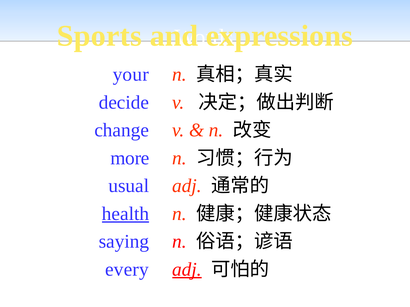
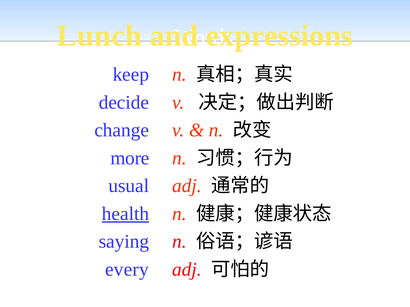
Sports: Sports -> Lunch
your: your -> keep
adj at (187, 270) underline: present -> none
